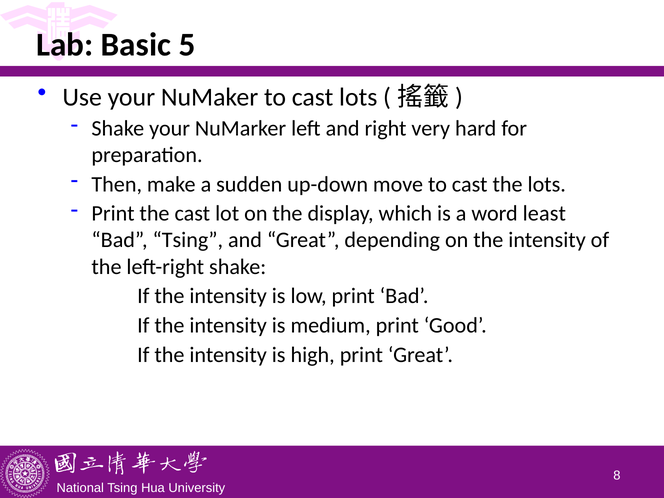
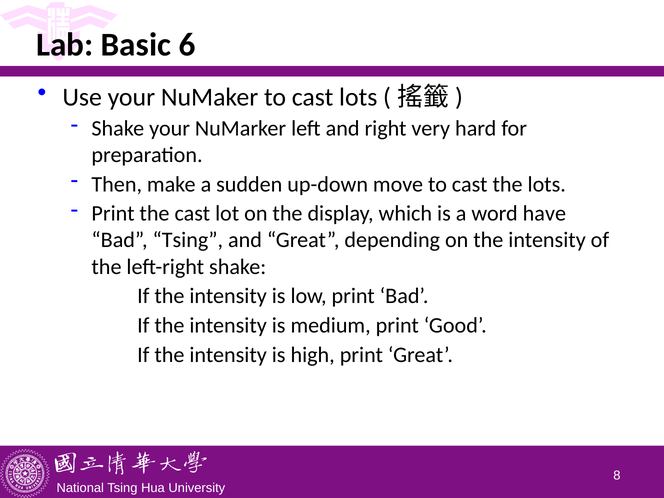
5: 5 -> 6
least: least -> have
